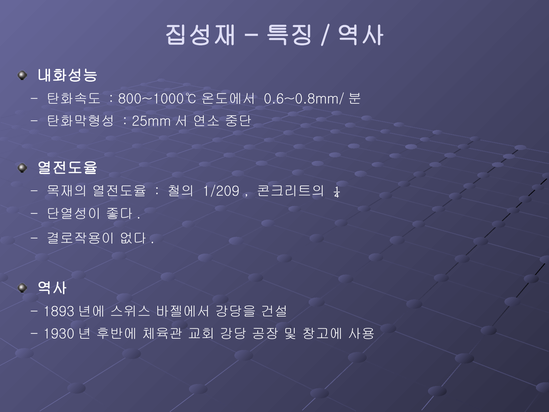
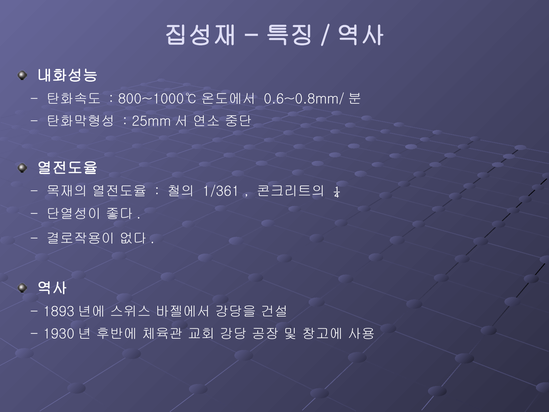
1/209: 1/209 -> 1/361
